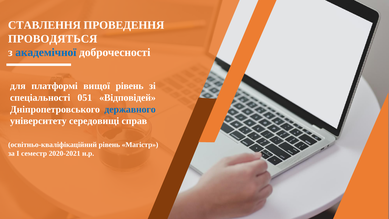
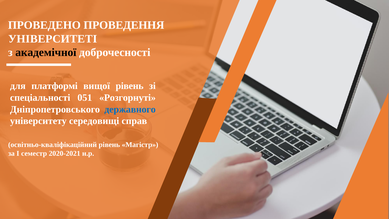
СТАВЛЕННЯ: СТАВЛЕННЯ -> ПРОВЕДЕНО
ПРОВОДЯТЬСЯ: ПРОВОДЯТЬСЯ -> УНІВЕРСИТЕТІ
академічної colour: blue -> black
Відповідей: Відповідей -> Розгорнуті
